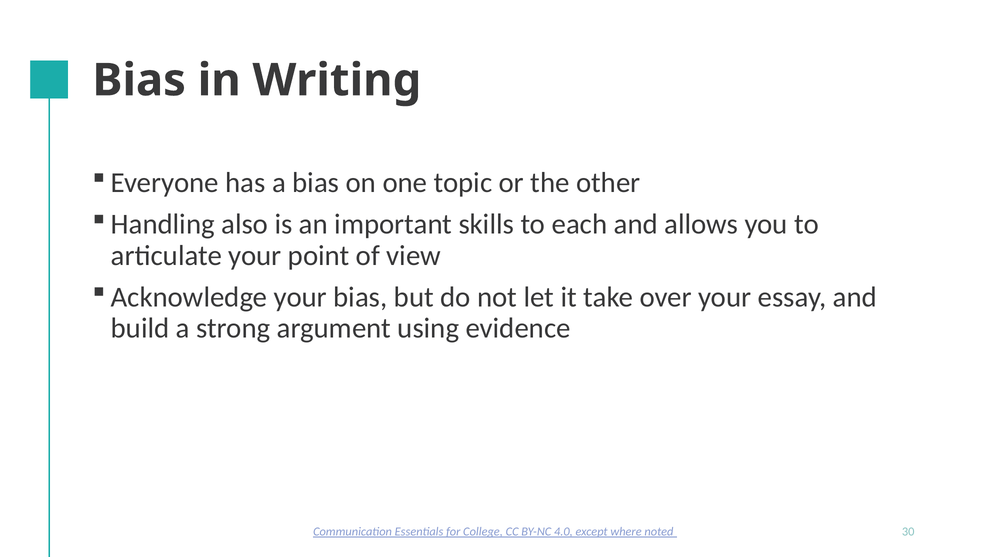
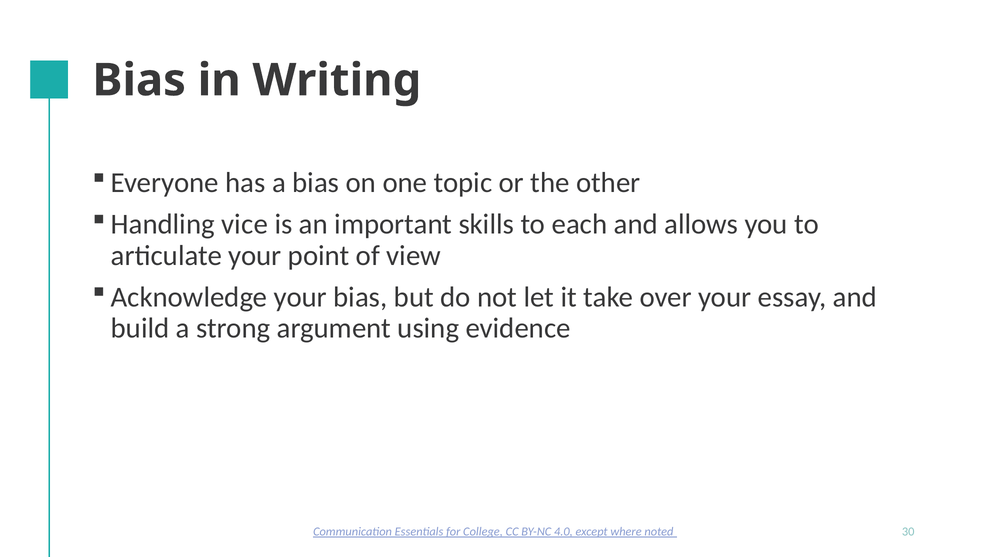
also: also -> vice
